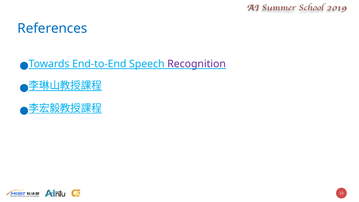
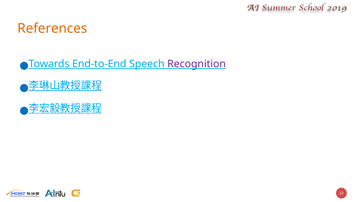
References colour: blue -> orange
